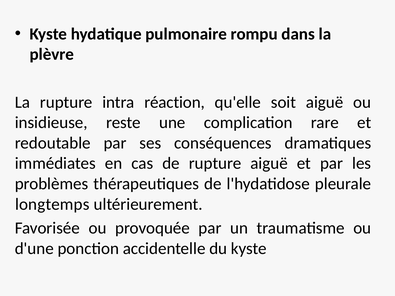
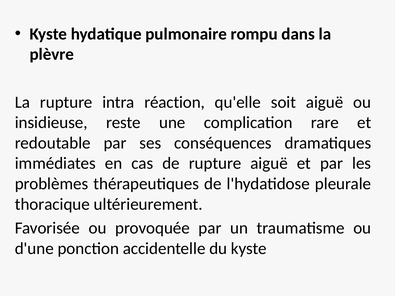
longtemps: longtemps -> thoracique
